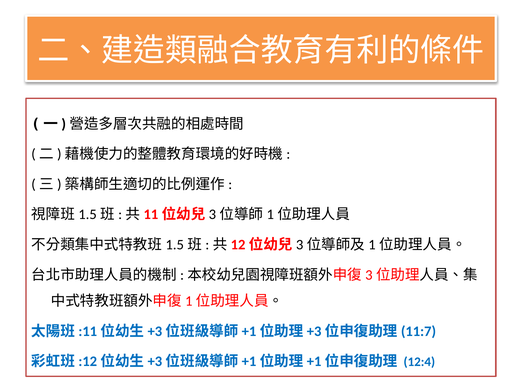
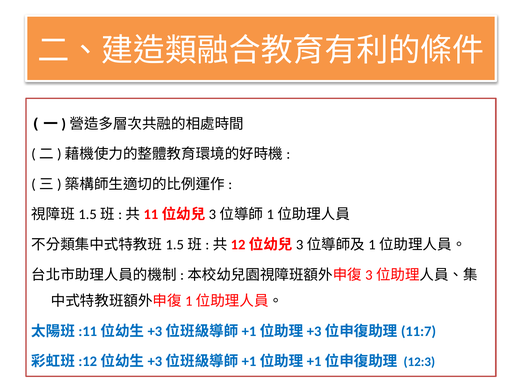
12:4: 12:4 -> 12:3
